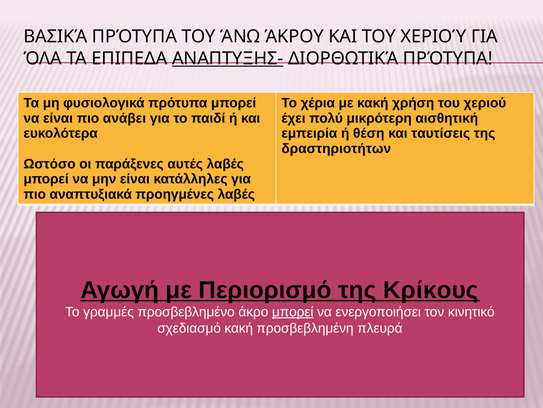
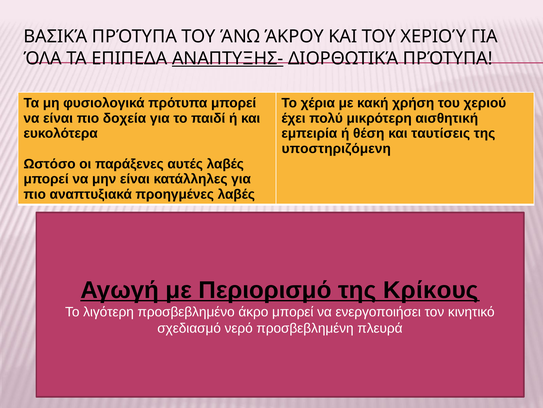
ανάβει: ανάβει -> δοχεία
δραστηριοτήτων: δραστηριοτήτων -> υποστηριζόμενη
γραμμές: γραμμές -> λιγότερη
μπορεί at (293, 311) underline: present -> none
σχεδιασμό κακή: κακή -> νερό
